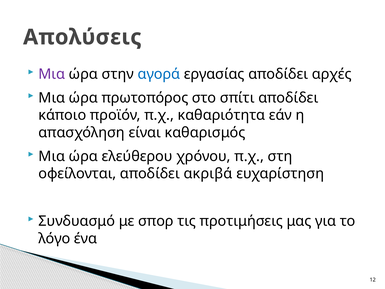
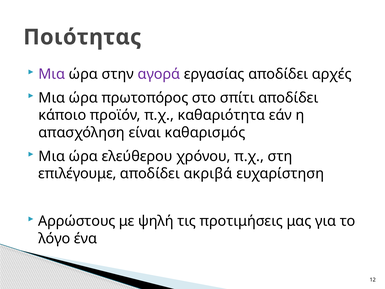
Απολύσεις: Απολύσεις -> Ποιότητας
αγορά colour: blue -> purple
οφείλονται: οφείλονται -> επιλέγουμε
Συνδυασμό: Συνδυασμό -> Αρρώστους
σπορ: σπορ -> ψηλή
